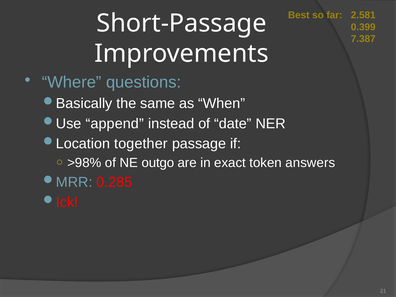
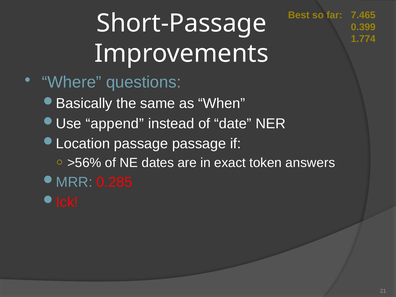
2.581: 2.581 -> 7.465
7.387: 7.387 -> 1.774
together at (141, 144): together -> passage
>98%: >98% -> >56%
outgo: outgo -> dates
